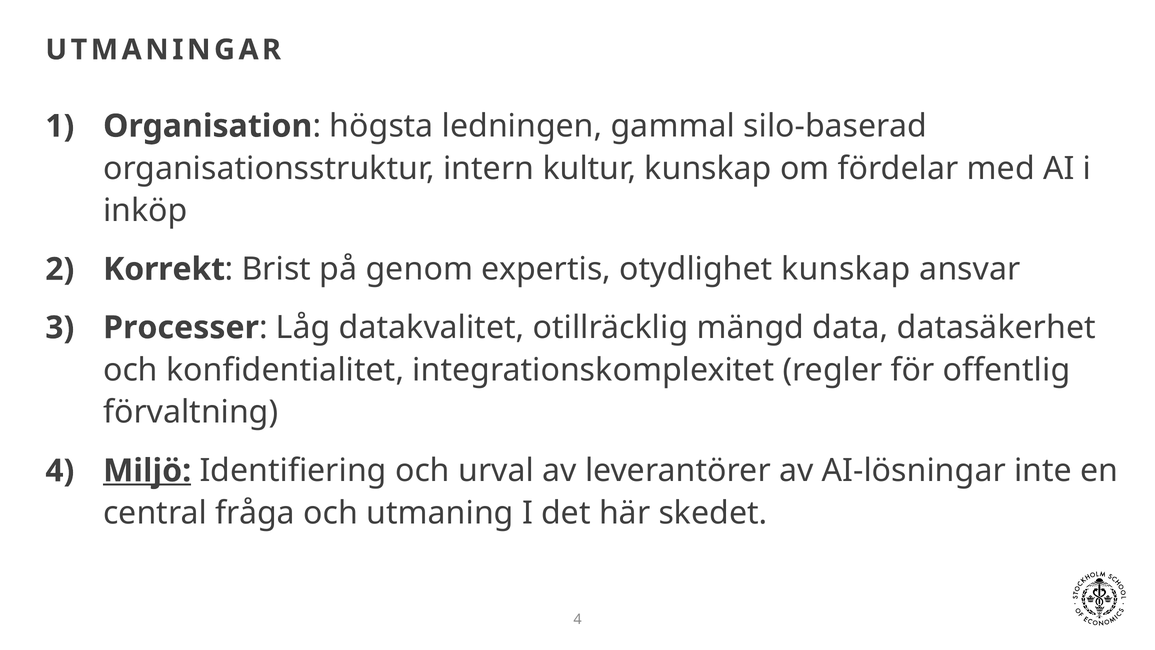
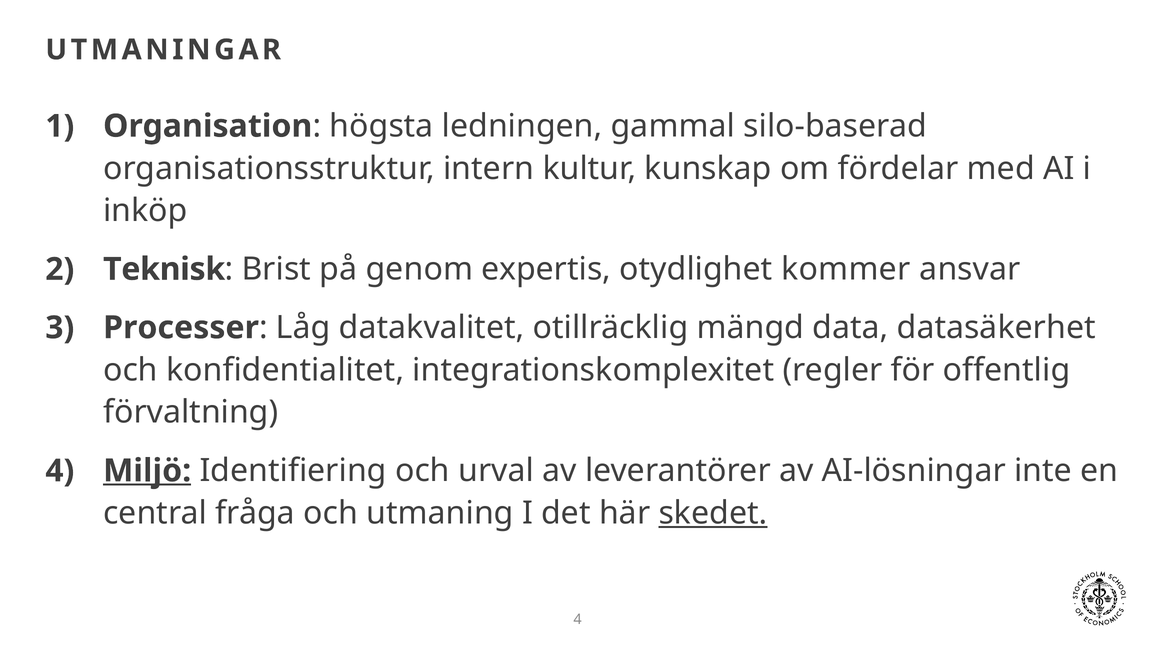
Korrekt: Korrekt -> Teknisk
otydlighet kunskap: kunskap -> kommer
skedet underline: none -> present
